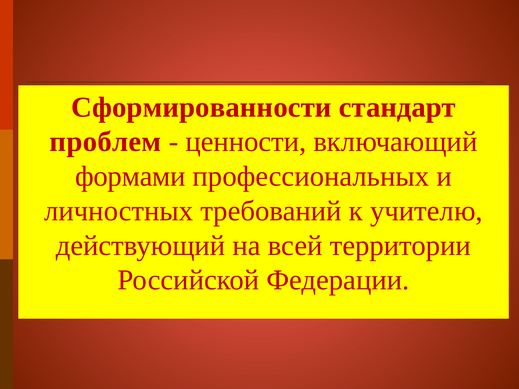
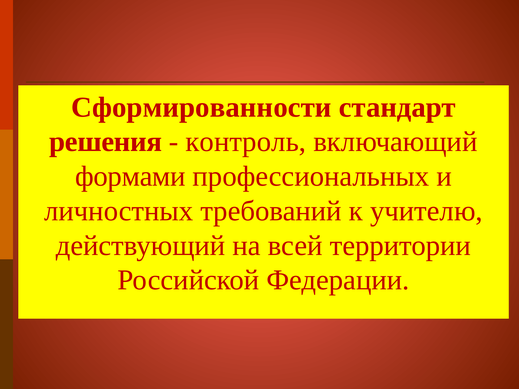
проблем: проблем -> решения
ценности: ценности -> контроль
